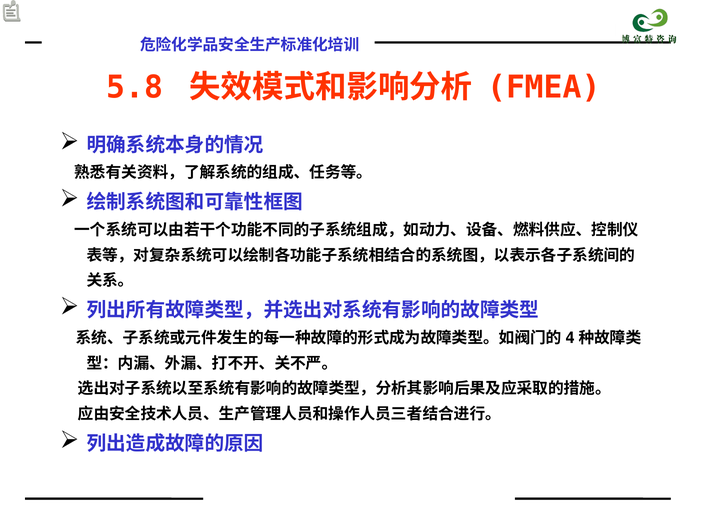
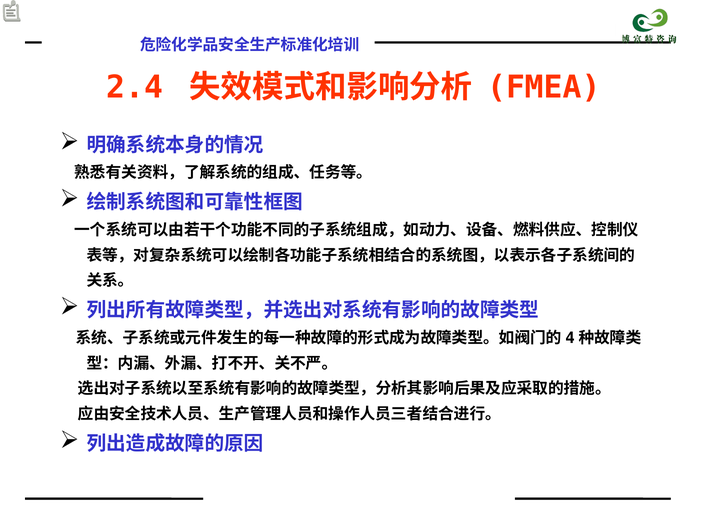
5.8: 5.8 -> 2.4
